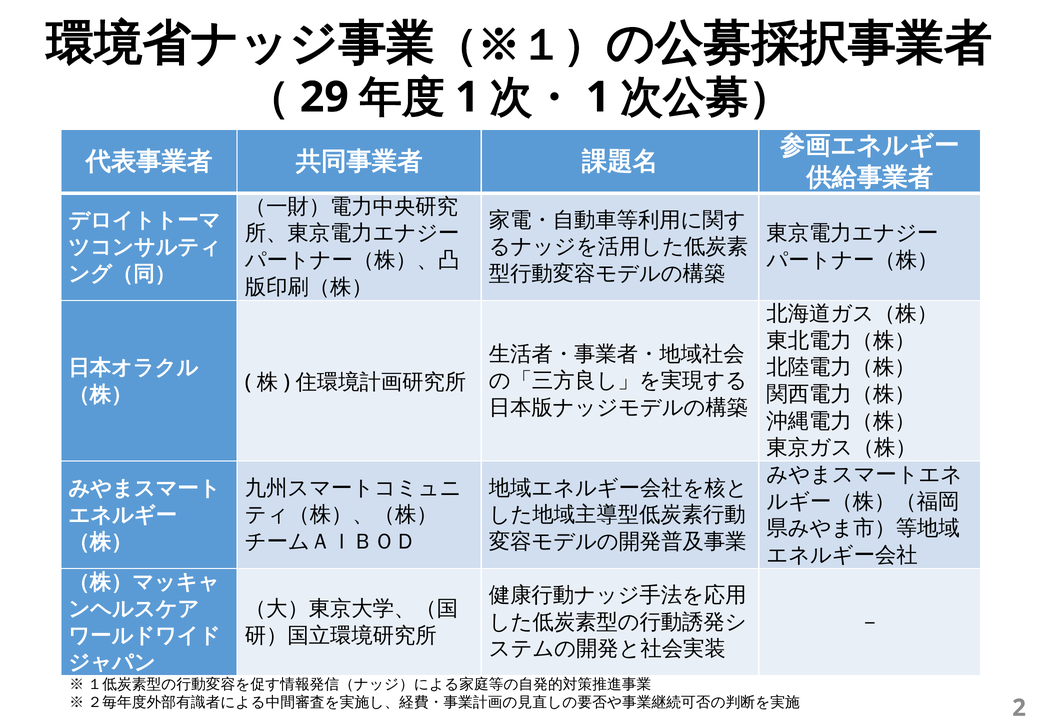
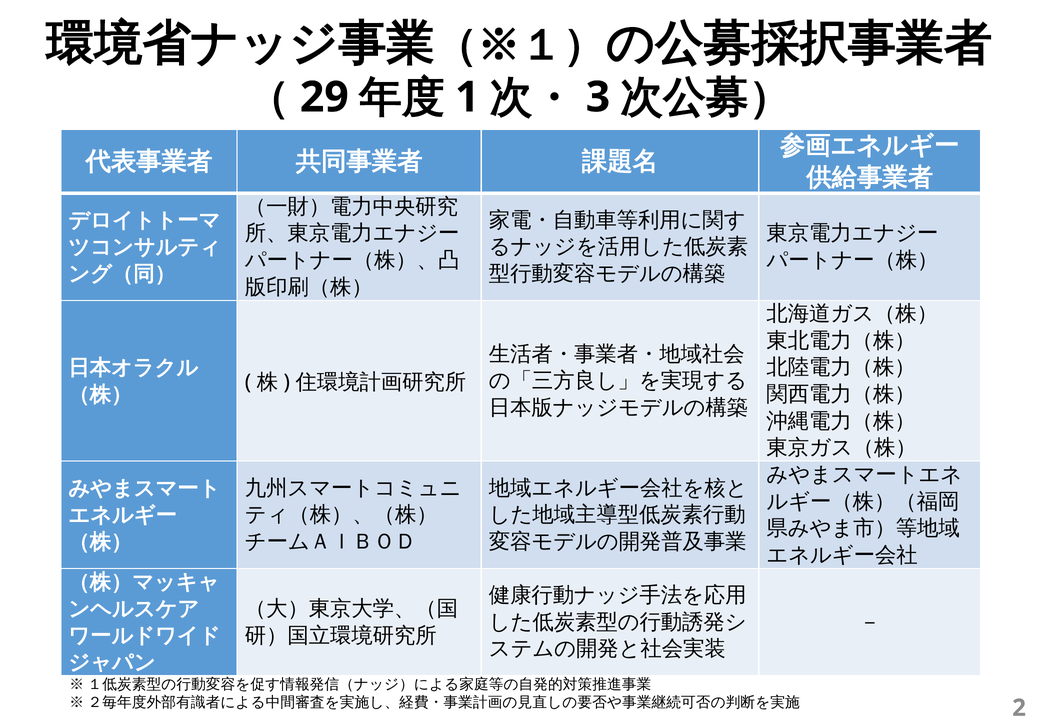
1 at (598, 97): 1 -> 3
